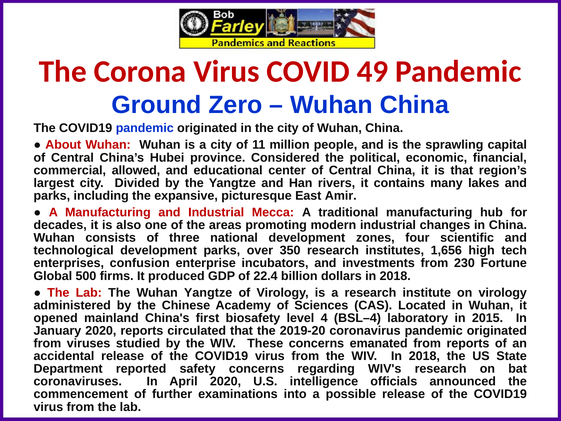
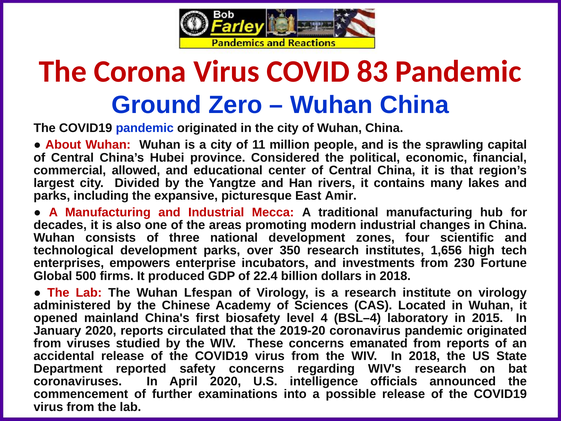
49: 49 -> 83
confusion: confusion -> empowers
Wuhan Yangtze: Yangtze -> Lfespan
